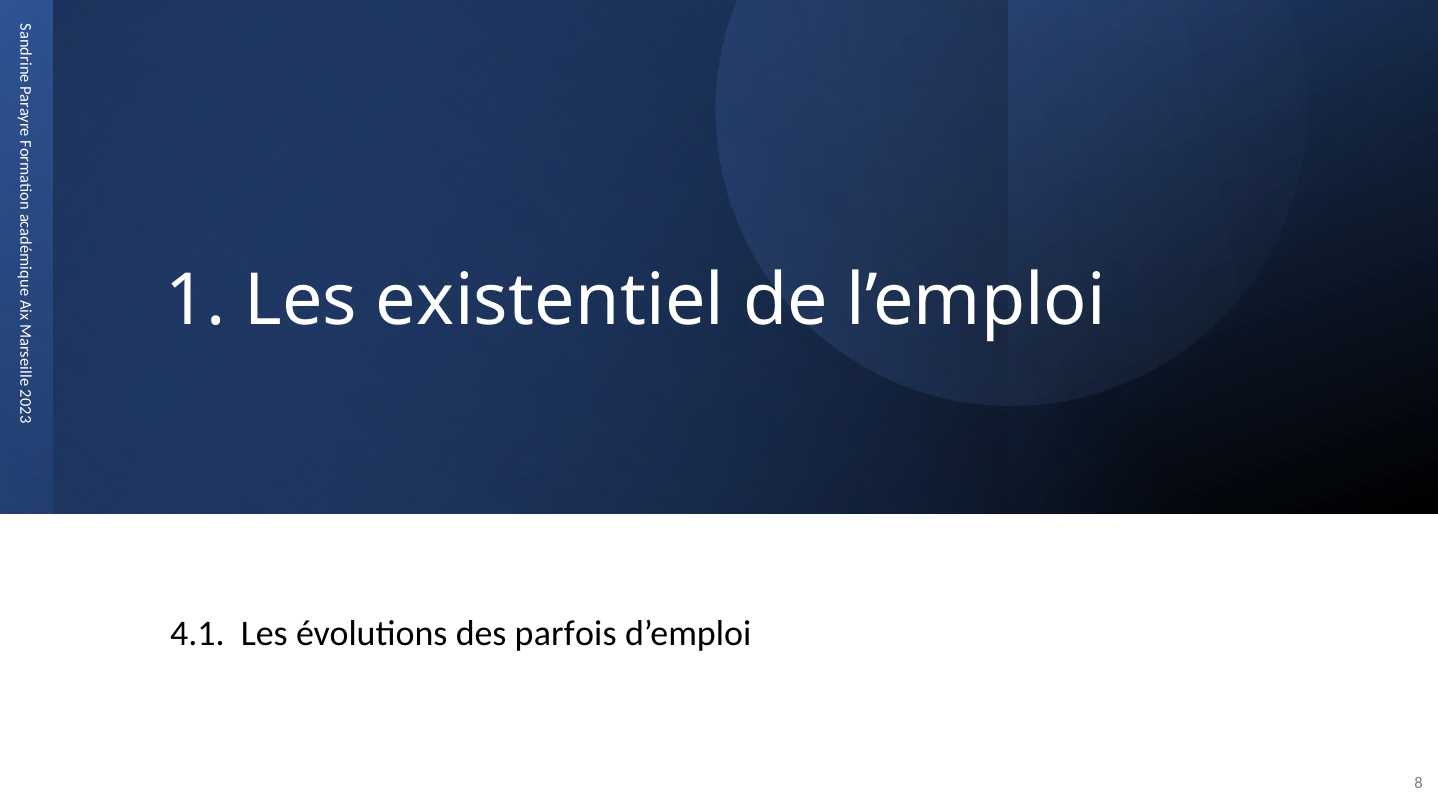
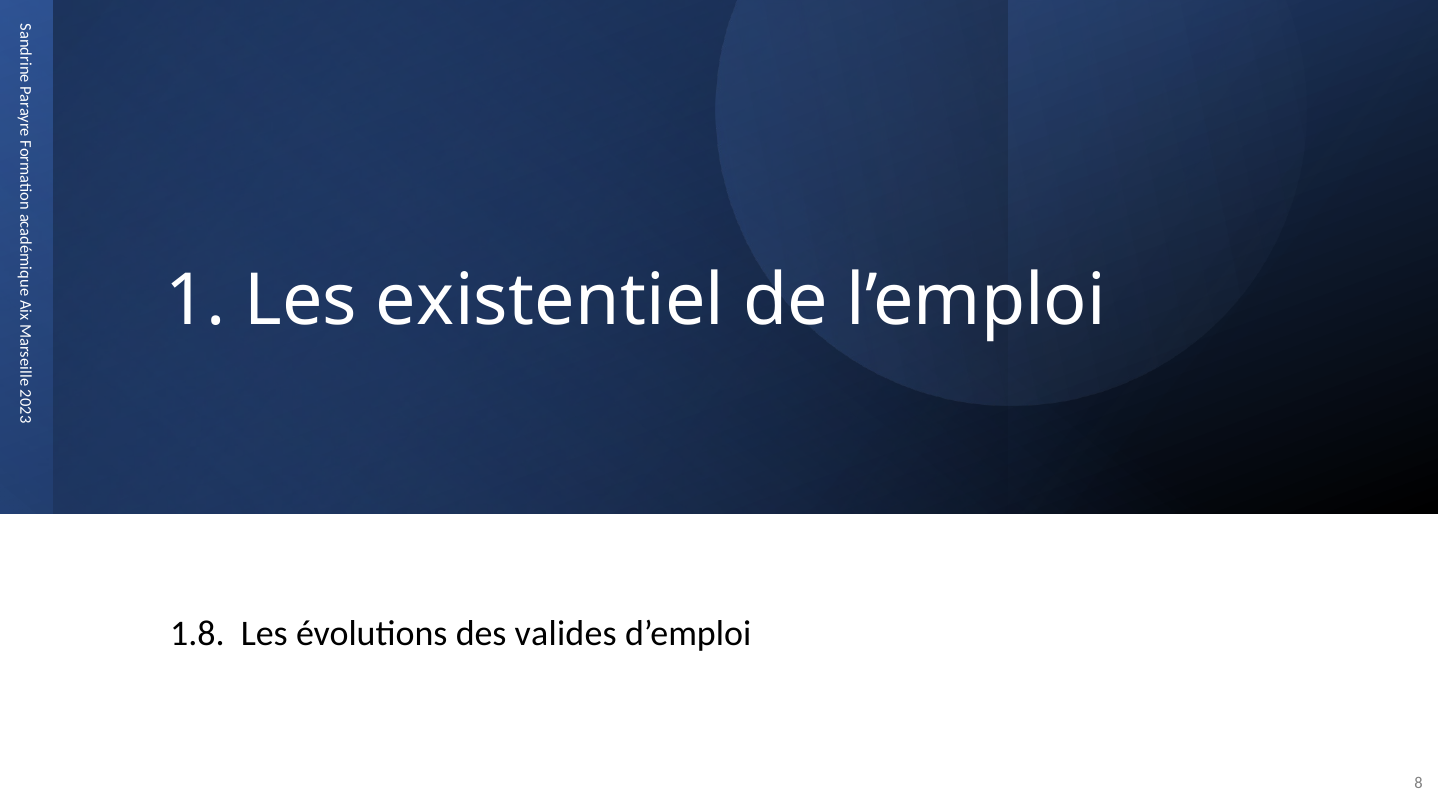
4.1: 4.1 -> 1.8
parfois: parfois -> valides
